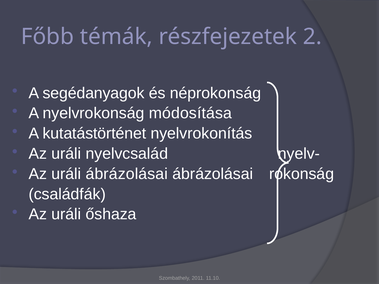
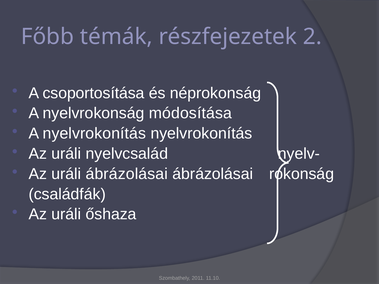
segédanyagok: segédanyagok -> csoportosítása
A kutatástörténet: kutatástörténet -> nyelvrokonítás
